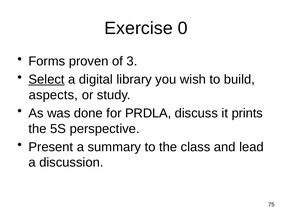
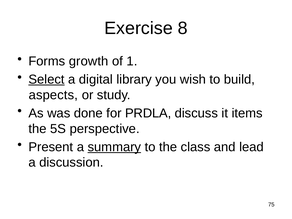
0: 0 -> 8
proven: proven -> growth
3: 3 -> 1
prints: prints -> items
summary underline: none -> present
